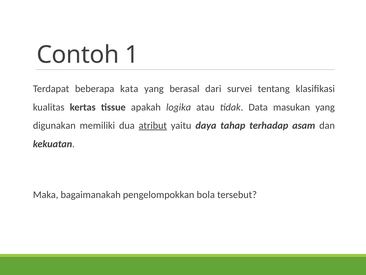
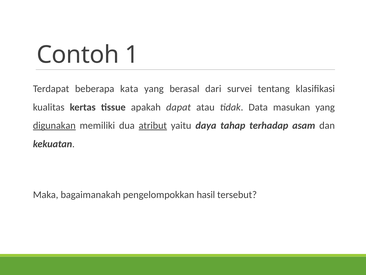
logika: logika -> dapat
digunakan underline: none -> present
bola: bola -> hasil
